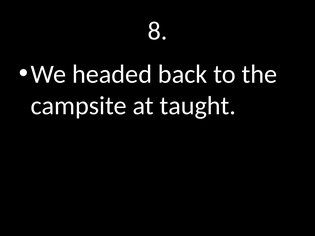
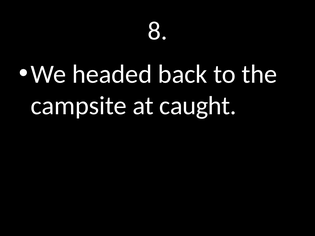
taught: taught -> caught
